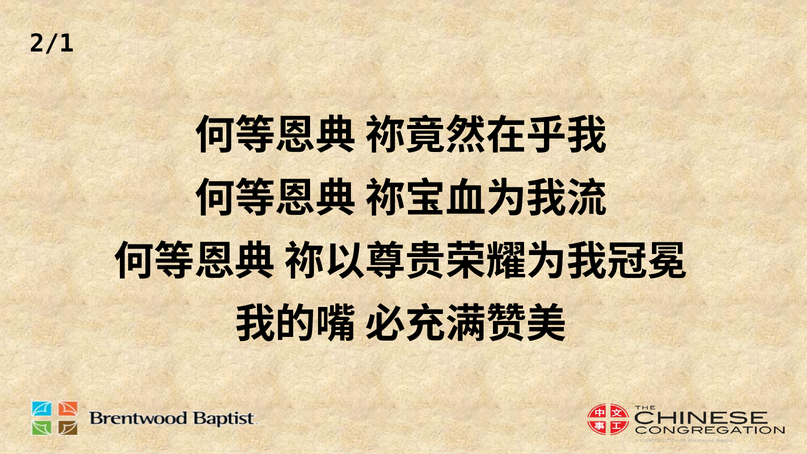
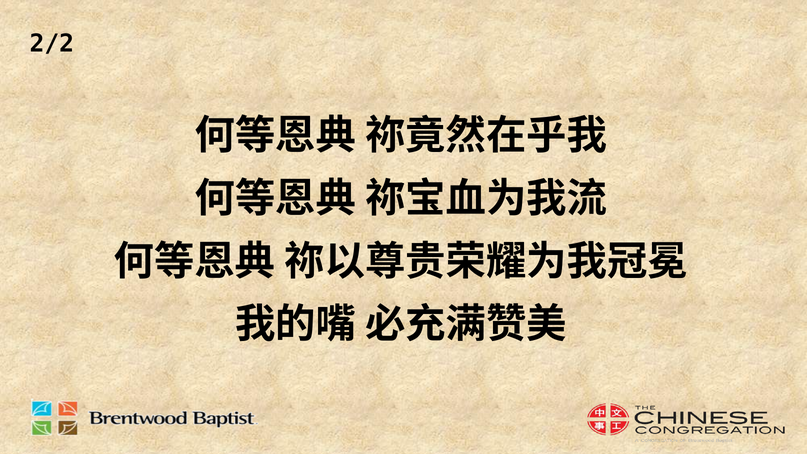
2/1: 2/1 -> 2/2
